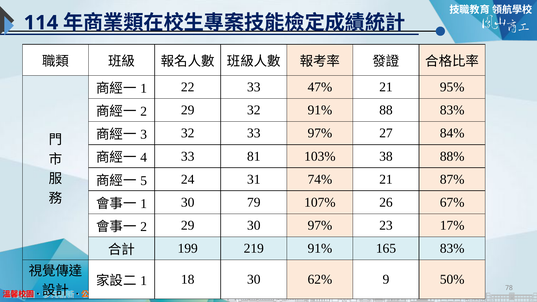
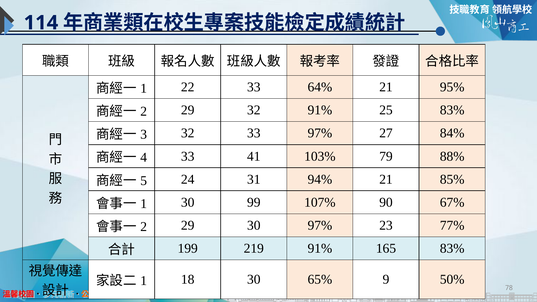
47%: 47% -> 64%
88: 88 -> 25
81: 81 -> 41
38: 38 -> 79
74%: 74% -> 94%
87%: 87% -> 85%
79: 79 -> 99
26: 26 -> 90
17%: 17% -> 77%
62%: 62% -> 65%
